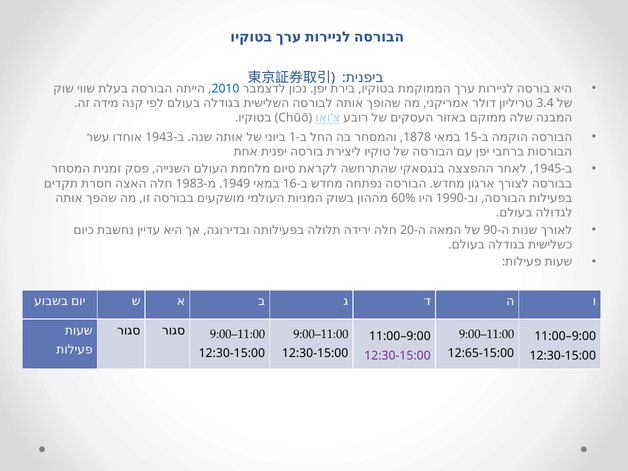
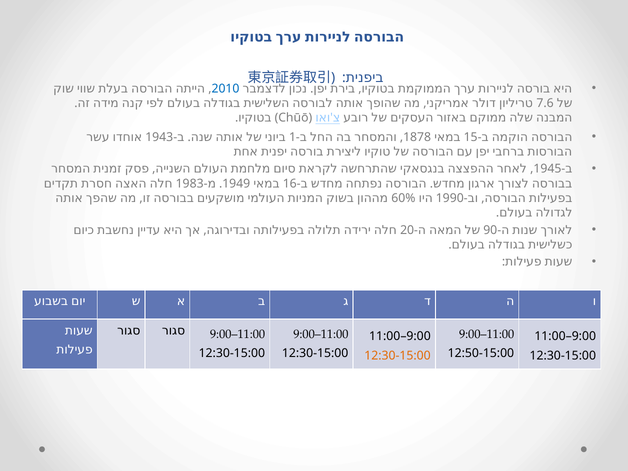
3.4: 3.4 -> 7.6
12:65-15:00: 12:65-15:00 -> 12:50-15:00
12:30-15:00 at (397, 356) colour: purple -> orange
